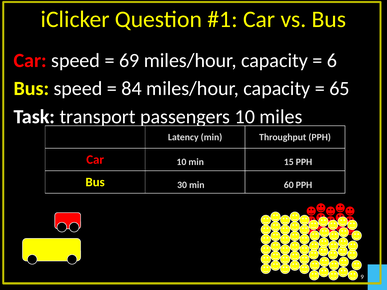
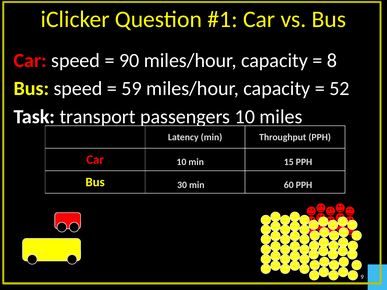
69: 69 -> 90
6: 6 -> 8
84: 84 -> 59
65: 65 -> 52
